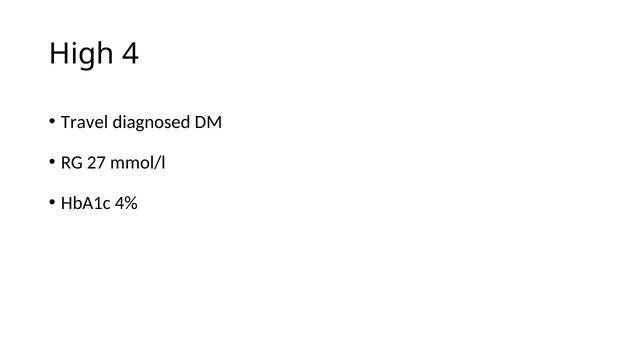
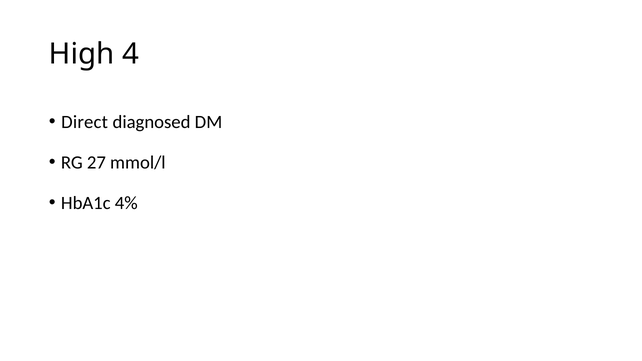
Travel: Travel -> Direct
